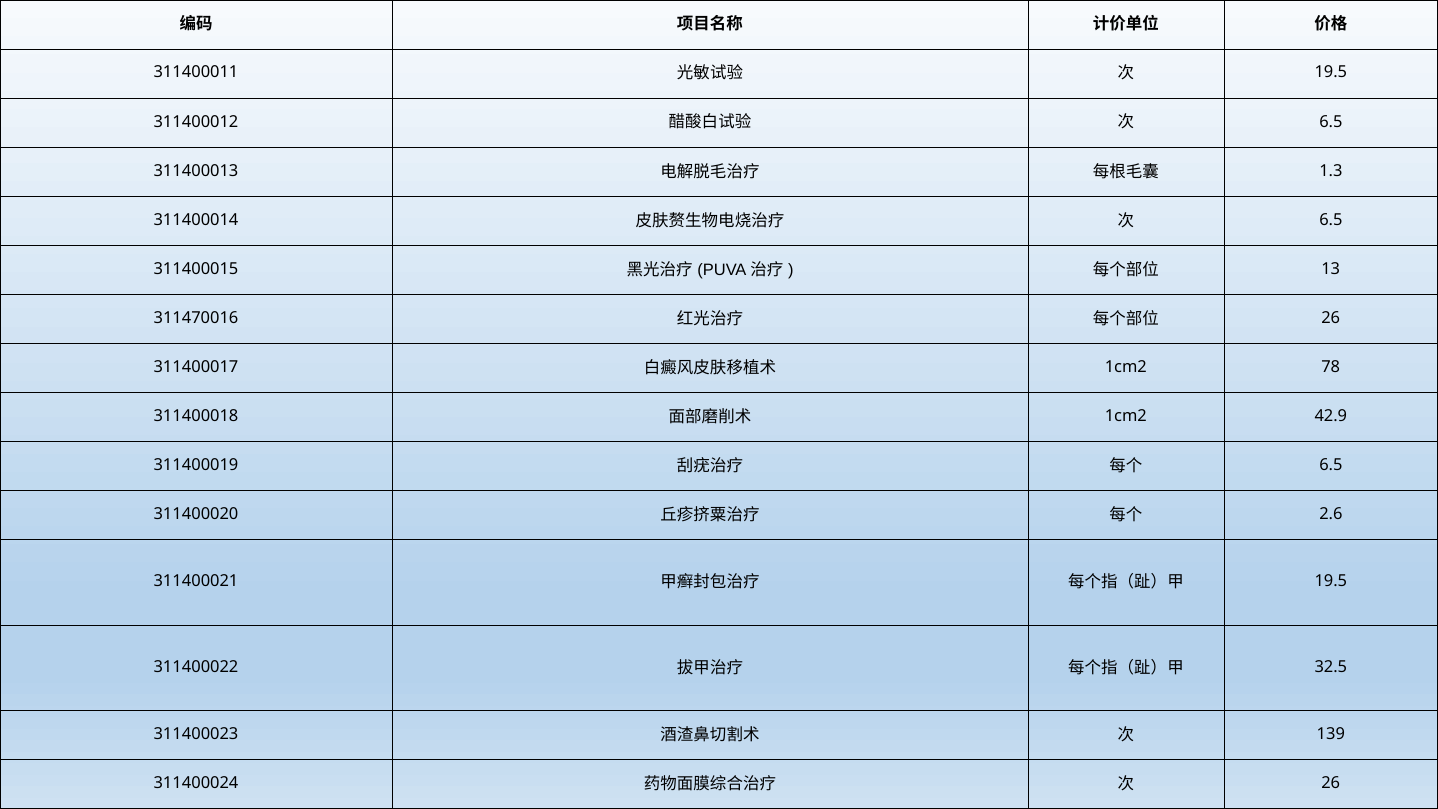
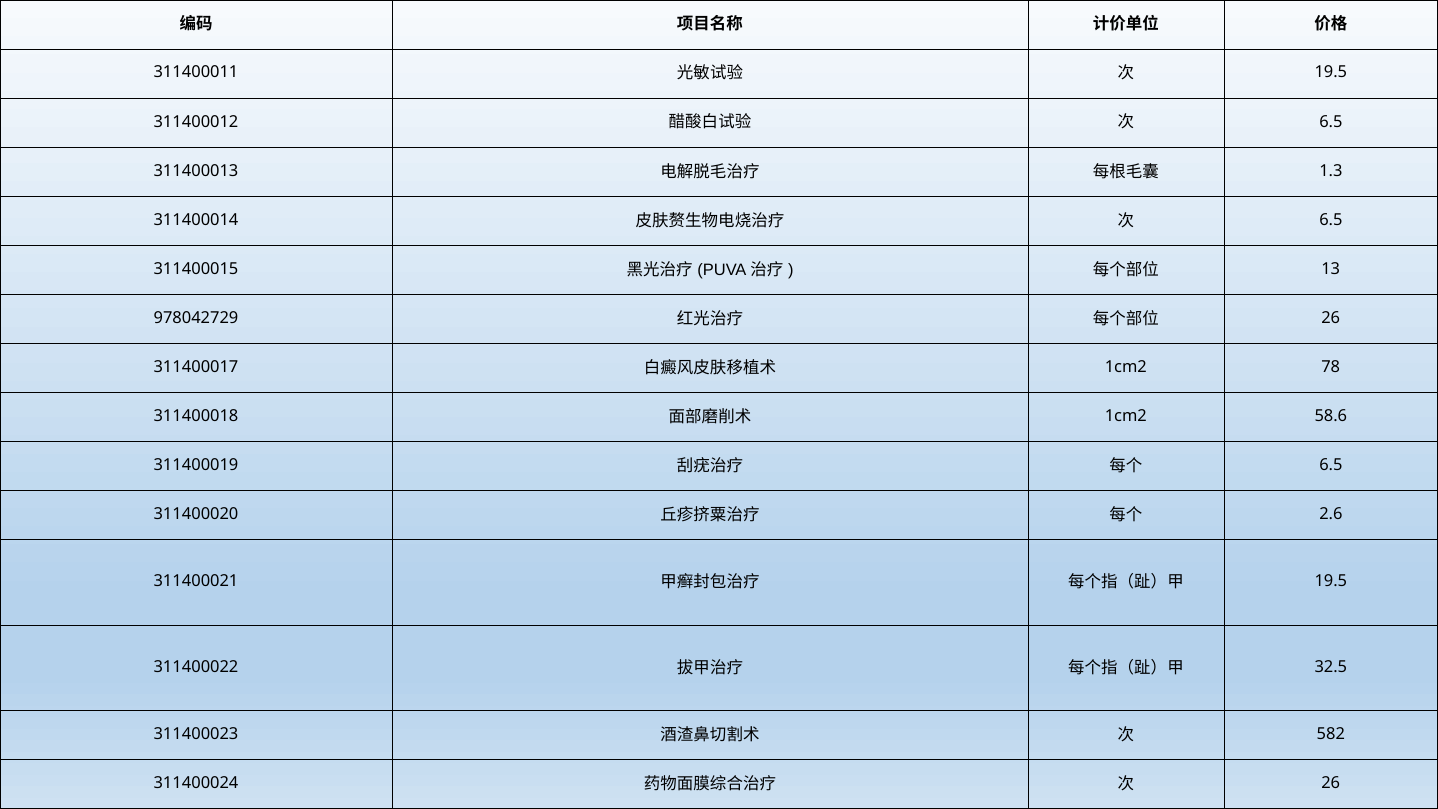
311470016: 311470016 -> 978042729
42.9: 42.9 -> 58.6
139: 139 -> 582
